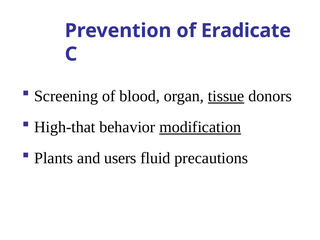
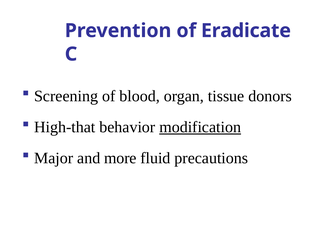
tissue underline: present -> none
Plants: Plants -> Major
users: users -> more
